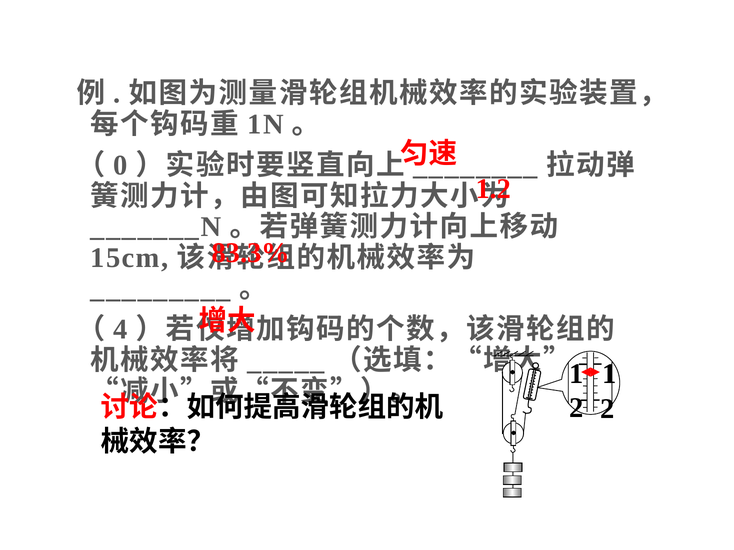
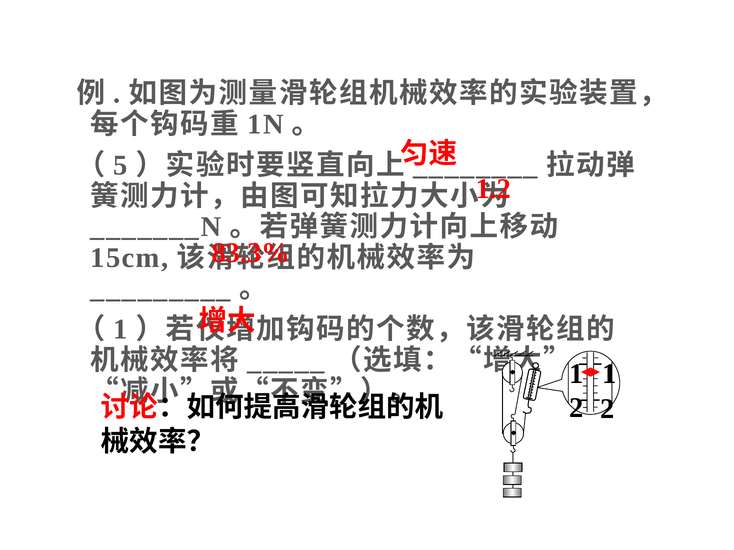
0: 0 -> 5
4 at (121, 330): 4 -> 1
